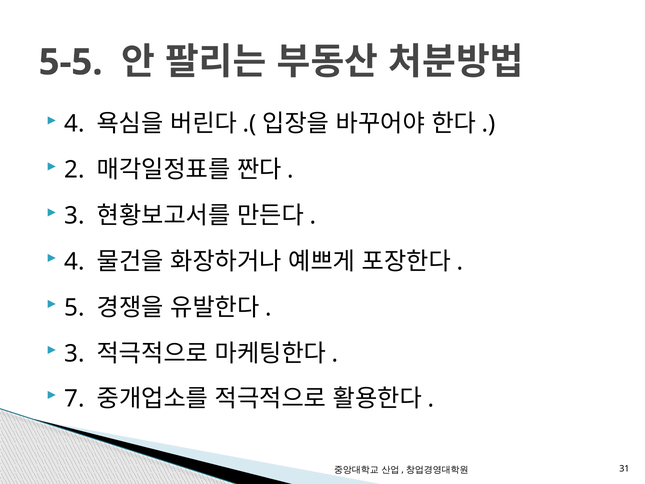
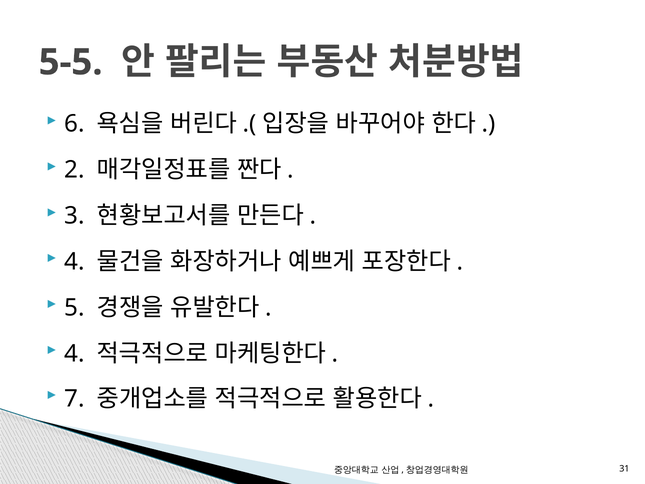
4 at (75, 124): 4 -> 6
3 at (75, 353): 3 -> 4
